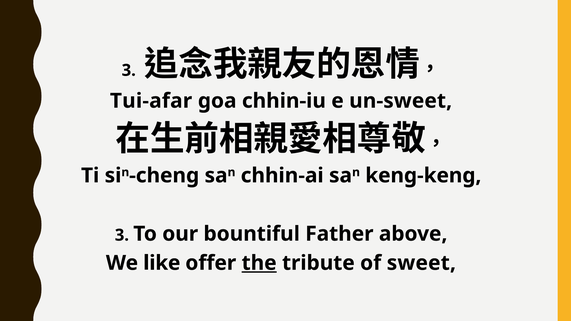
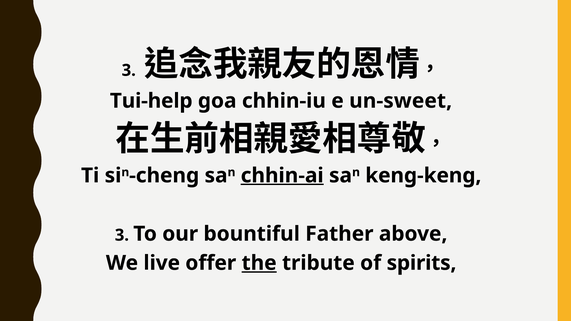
Tui-afar: Tui-afar -> Tui-help
chhin-ai underline: none -> present
like: like -> live
sweet: sweet -> spirits
